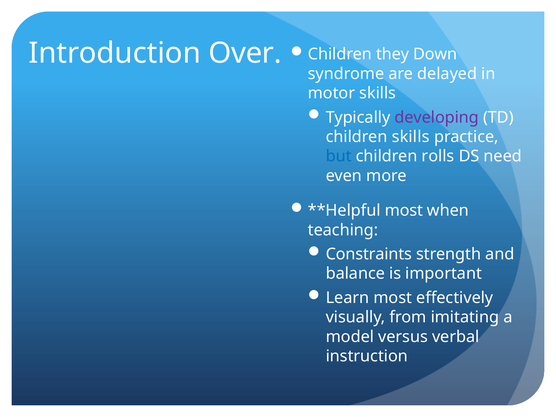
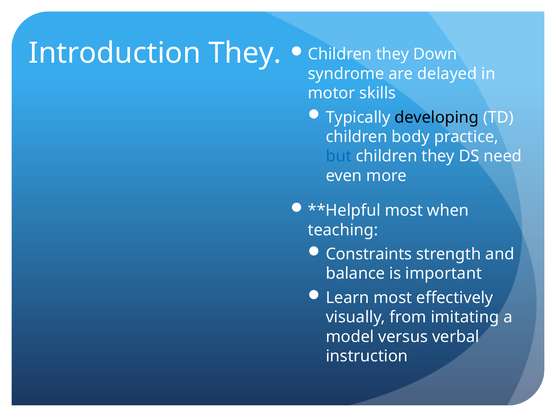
Introduction Over: Over -> They
developing colour: purple -> black
children skills: skills -> body
rolls at (438, 156): rolls -> they
